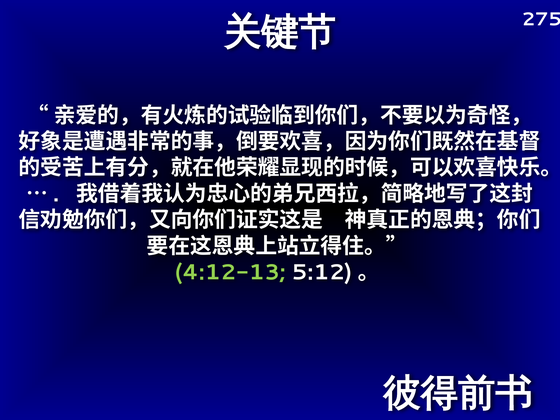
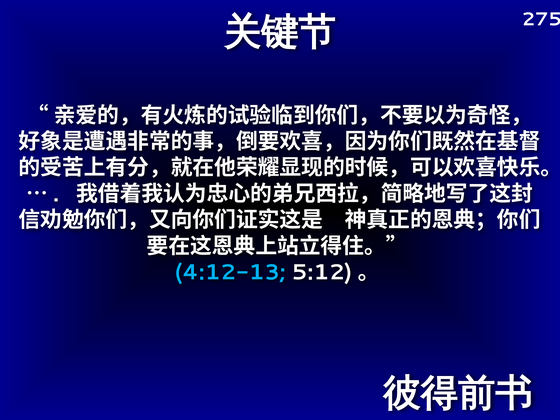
4:12-13 colour: light green -> light blue
